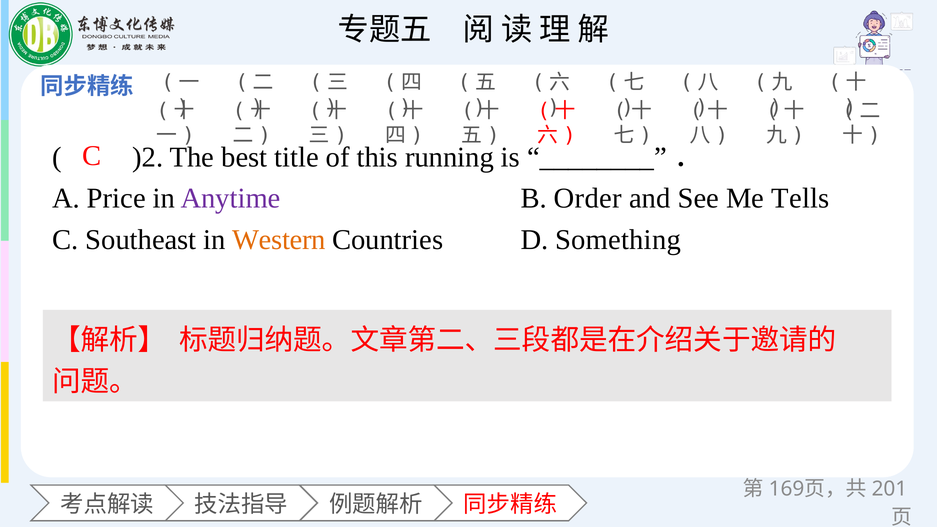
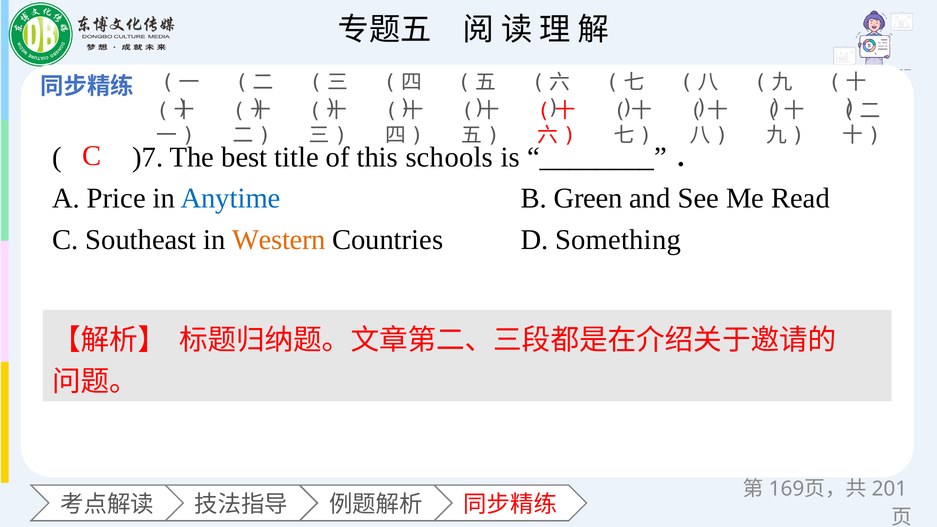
)2: )2 -> )7
running: running -> schools
Anytime colour: purple -> blue
Order: Order -> Green
Tells: Tells -> Read
